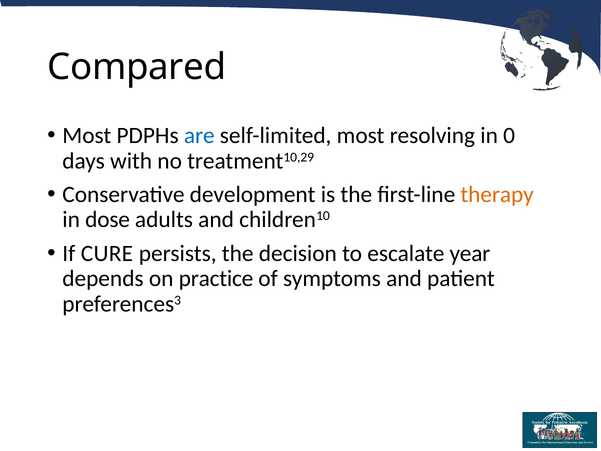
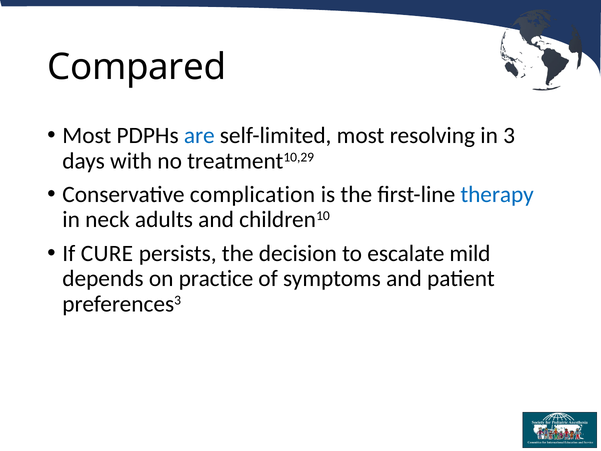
0: 0 -> 3
development: development -> complication
therapy colour: orange -> blue
dose: dose -> neck
year: year -> mild
